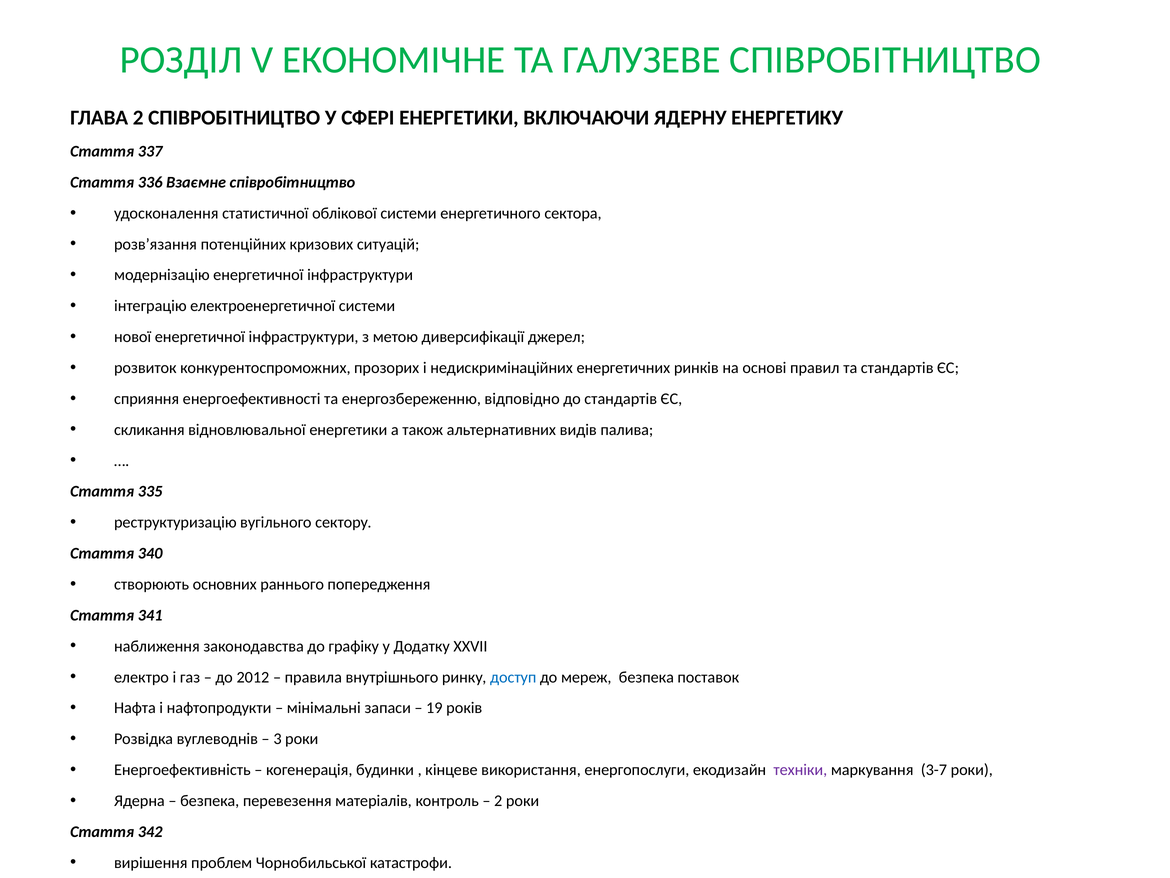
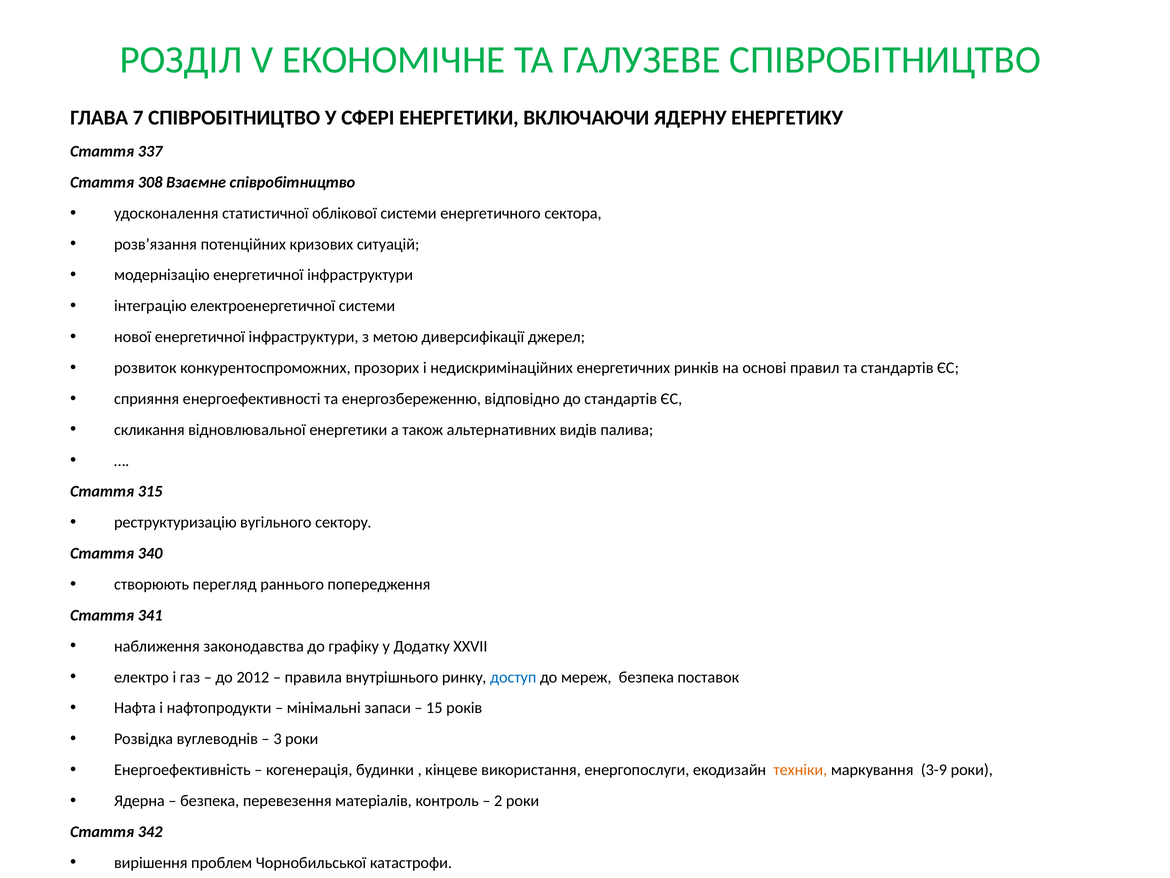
ГЛАВА 2: 2 -> 7
336: 336 -> 308
335: 335 -> 315
основних: основних -> перегляд
19: 19 -> 15
техніки colour: purple -> orange
3-7: 3-7 -> 3-9
